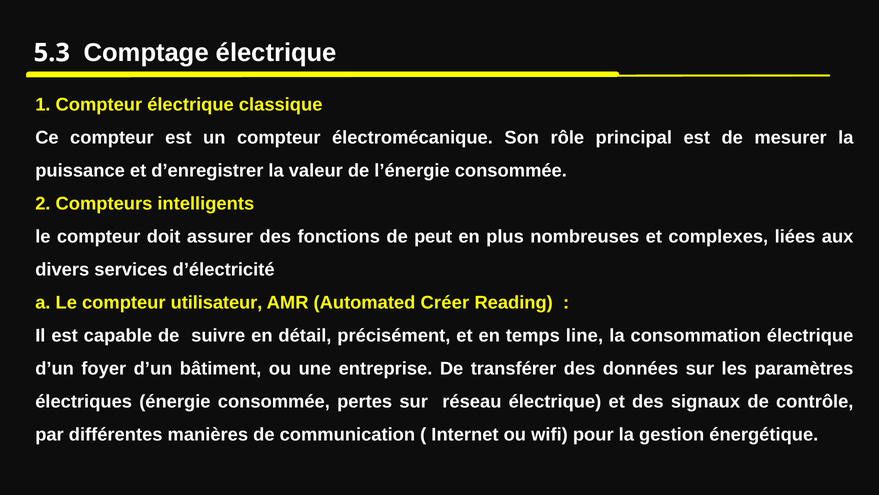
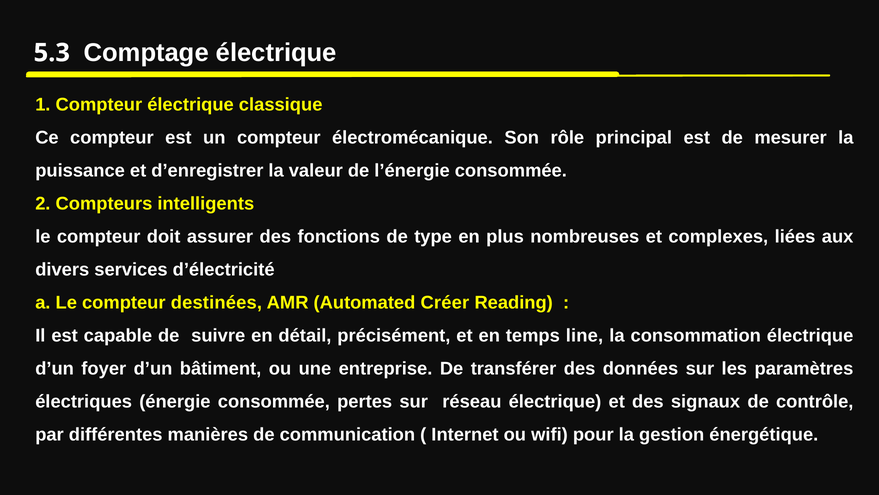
peut: peut -> type
utilisateur: utilisateur -> destinées
